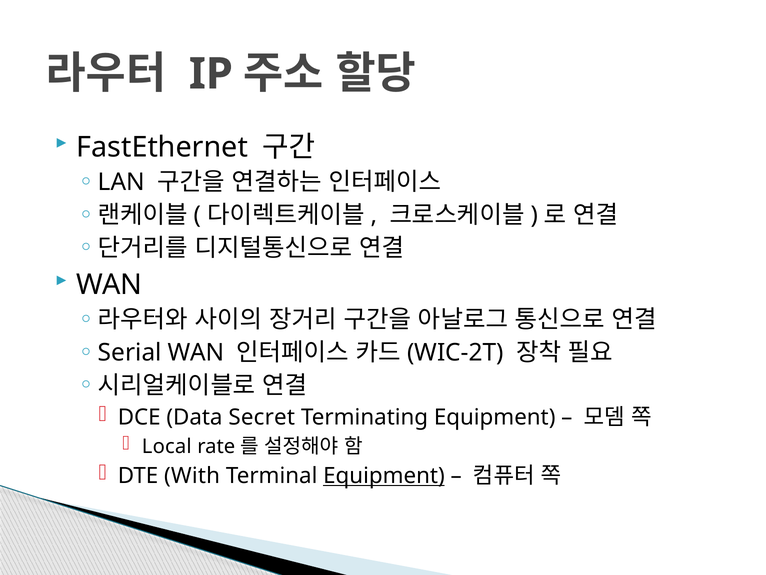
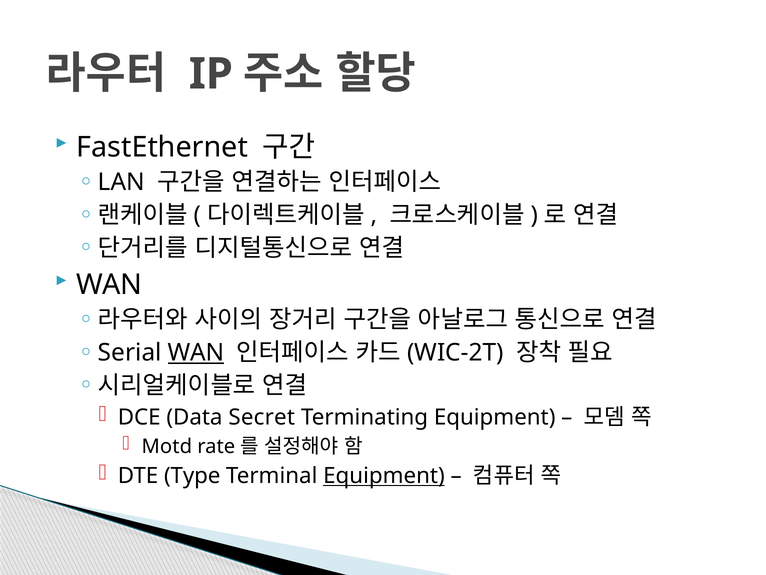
WAN at (196, 352) underline: none -> present
Local: Local -> Motd
With: With -> Type
